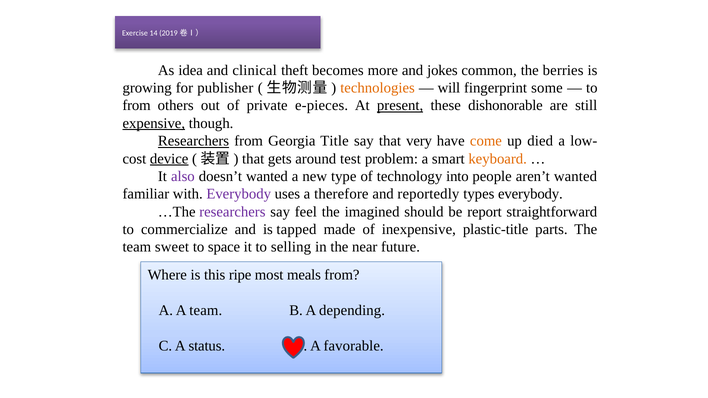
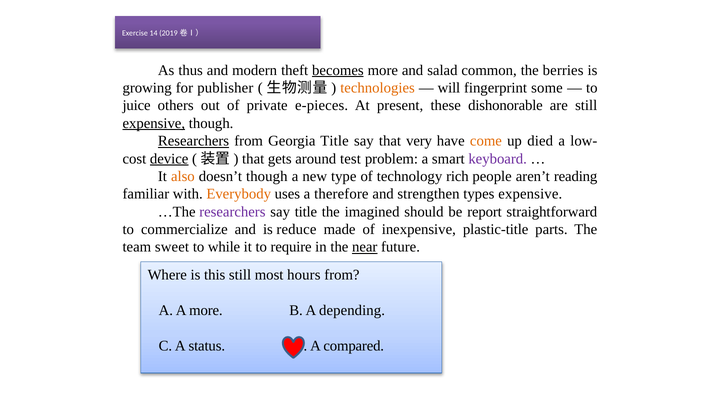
idea: idea -> thus
clinical: clinical -> modern
becomes underline: none -> present
jokes: jokes -> salad
from at (137, 106): from -> juice
present underline: present -> none
keyboard colour: orange -> purple
also colour: purple -> orange
doesn’t wanted: wanted -> though
into: into -> rich
aren’t wanted: wanted -> reading
Everybody at (239, 194) colour: purple -> orange
reportedly: reportedly -> strengthen
types everybody: everybody -> expensive
say feel: feel -> title
tapped: tapped -> reduce
space: space -> while
selling: selling -> require
near underline: none -> present
this ripe: ripe -> still
meals: meals -> hours
A team: team -> more
favorable: favorable -> compared
